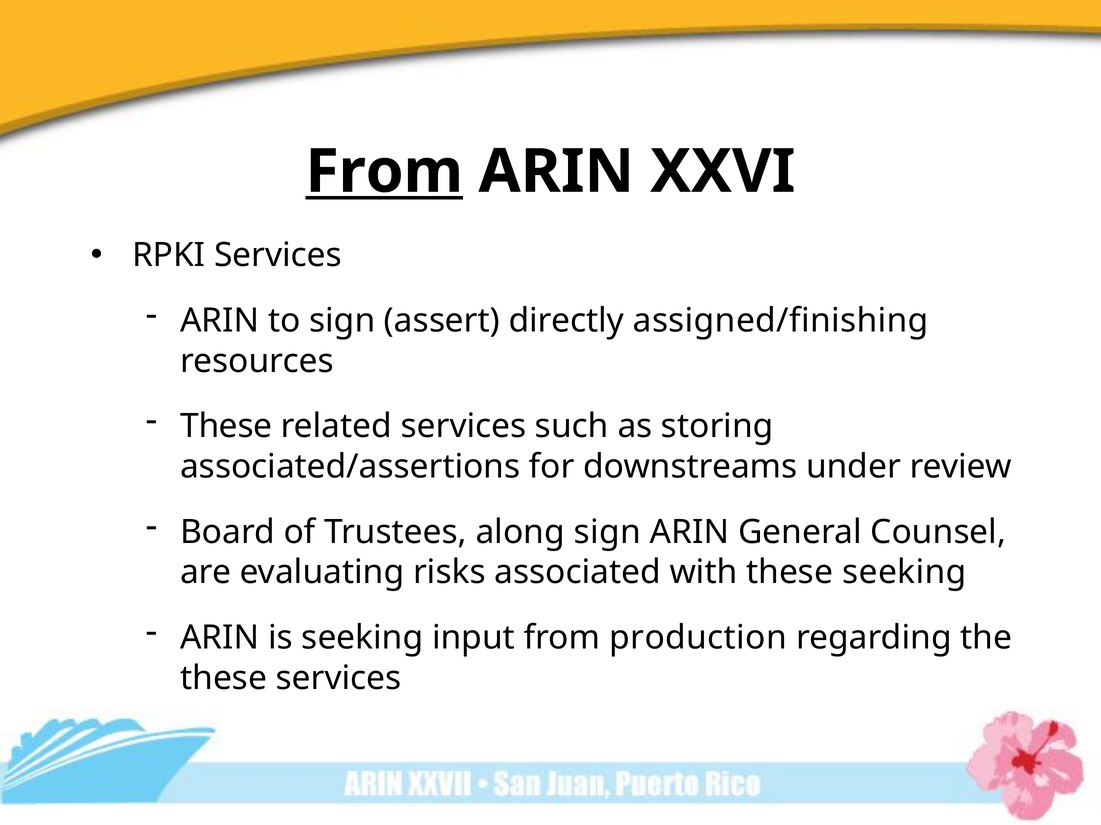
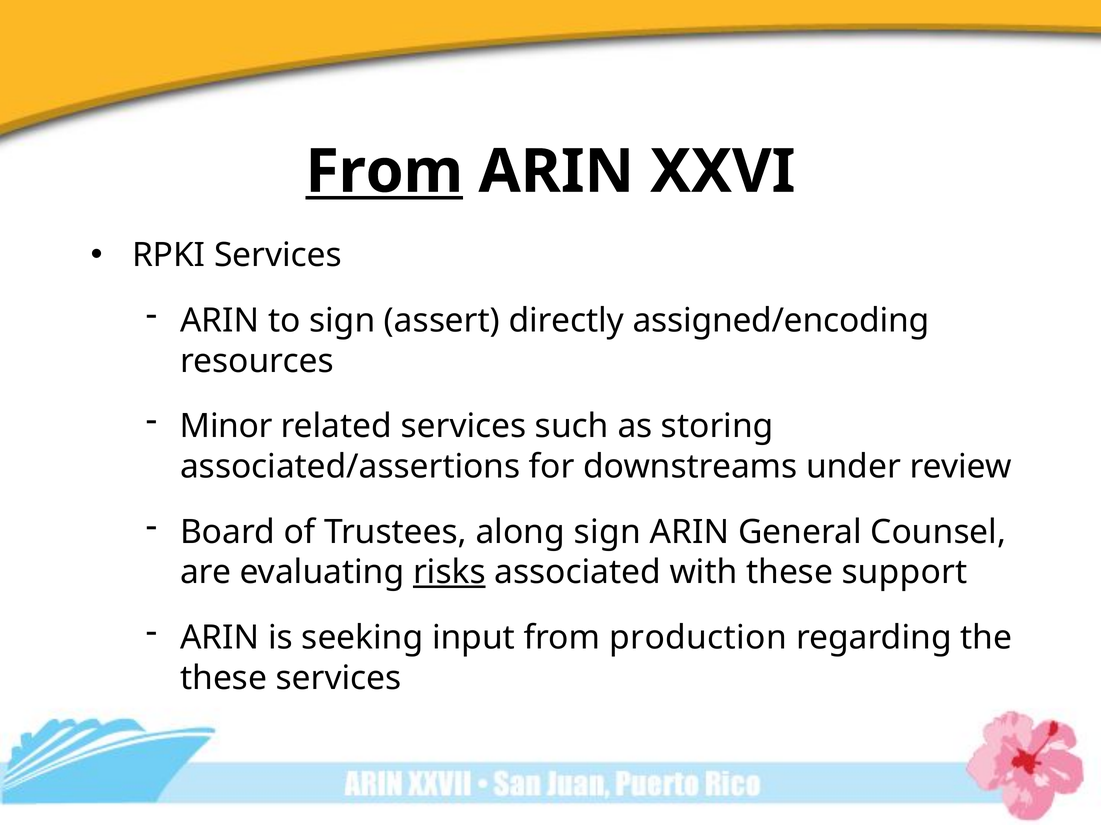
assigned/finishing: assigned/finishing -> assigned/encoding
These at (226, 427): These -> Minor
risks underline: none -> present
these seeking: seeking -> support
